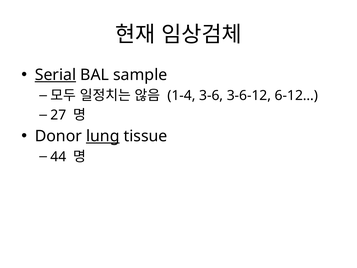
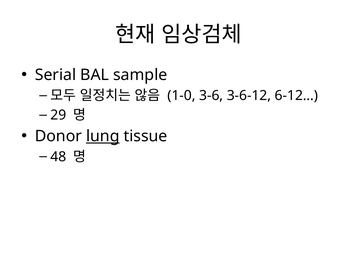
Serial underline: present -> none
1-4: 1-4 -> 1-0
27: 27 -> 29
44: 44 -> 48
